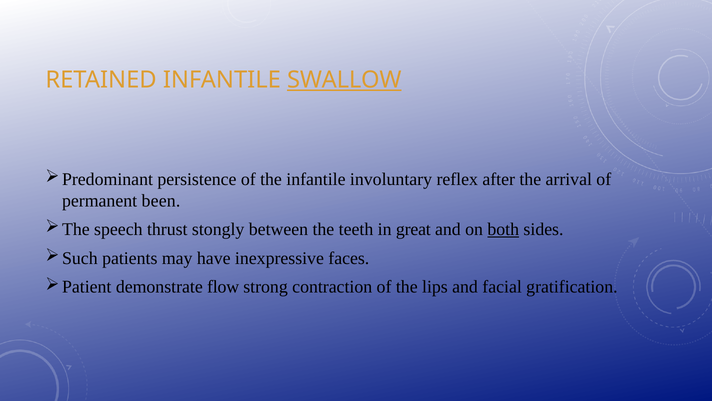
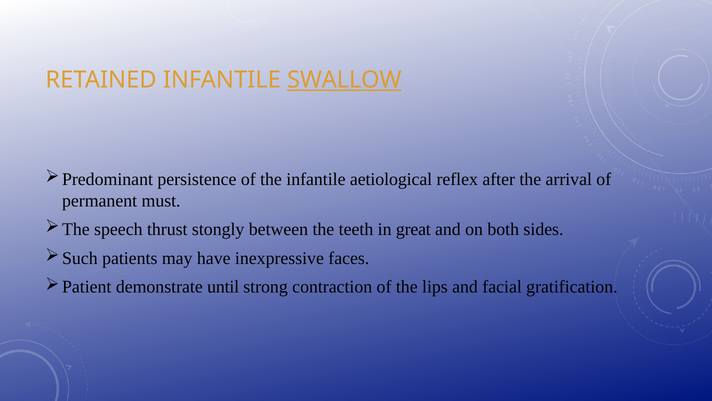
involuntary: involuntary -> aetiological
been: been -> must
both underline: present -> none
flow: flow -> until
